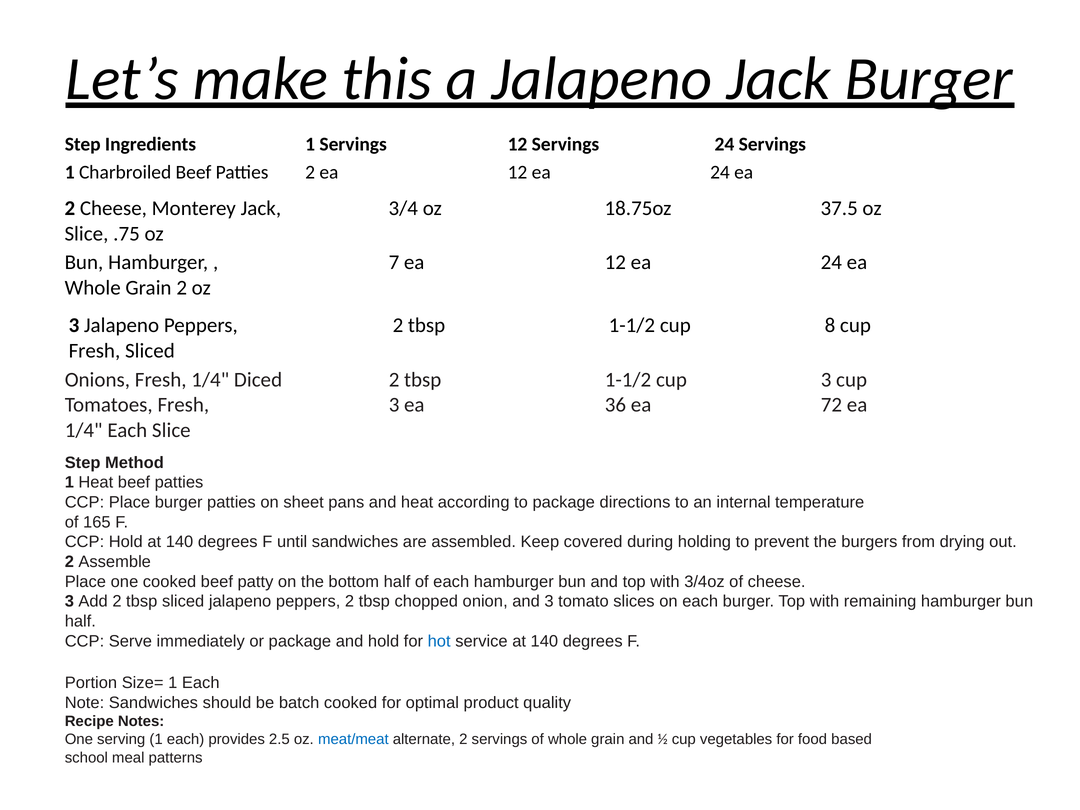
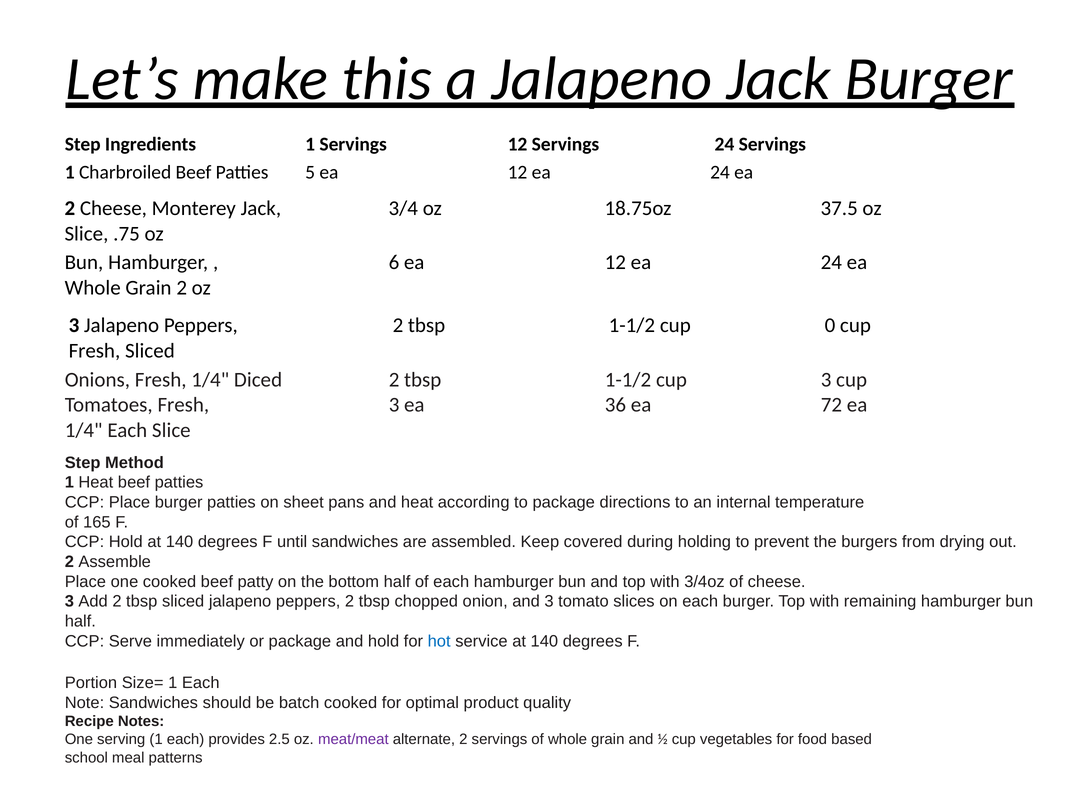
Patties 2: 2 -> 5
7: 7 -> 6
8: 8 -> 0
meat/meat colour: blue -> purple
